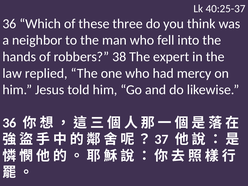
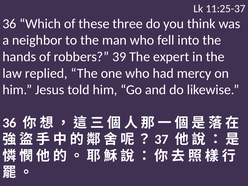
40:25-37: 40:25-37 -> 11:25-37
38: 38 -> 39
